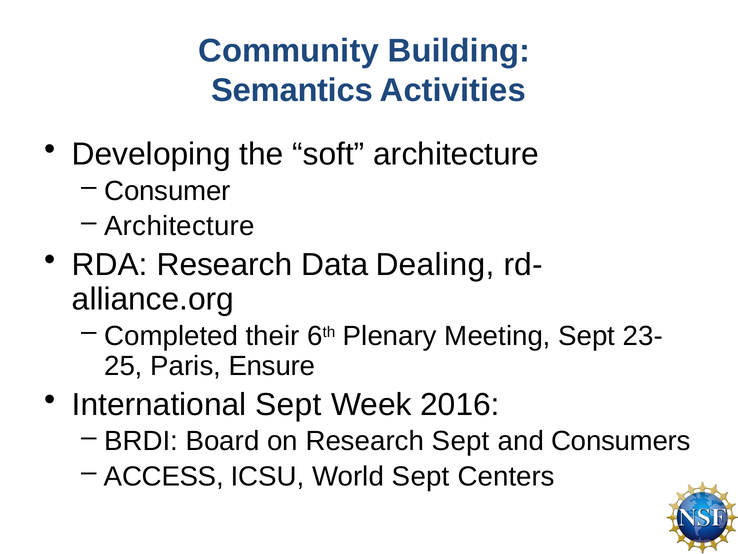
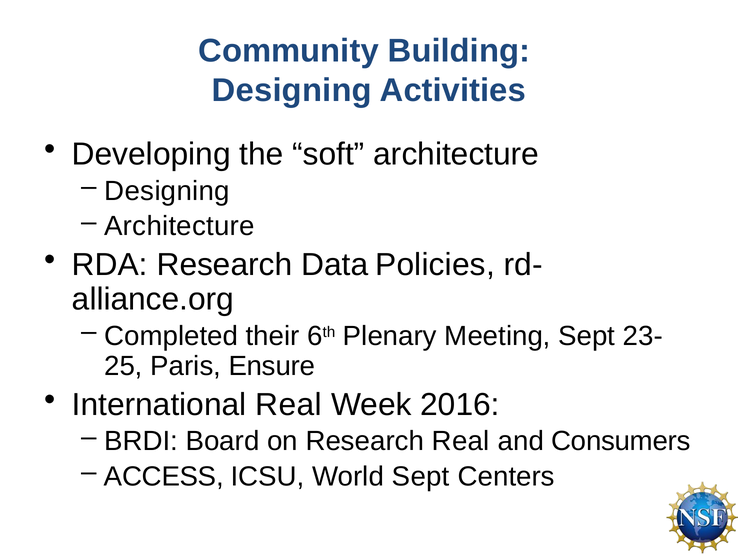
Semantics at (292, 90): Semantics -> Designing
Consumer at (167, 191): Consumer -> Designing
Dealing: Dealing -> Policies
International Sept: Sept -> Real
Research Sept: Sept -> Real
